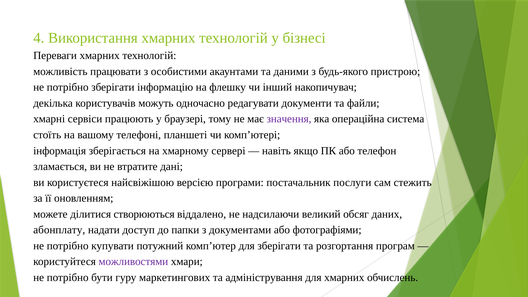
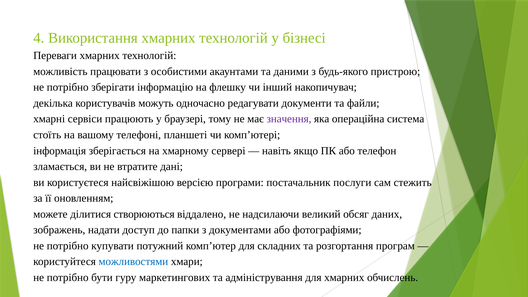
абонплату: абонплату -> зображень
для зберігати: зберігати -> складних
можливостями colour: purple -> blue
